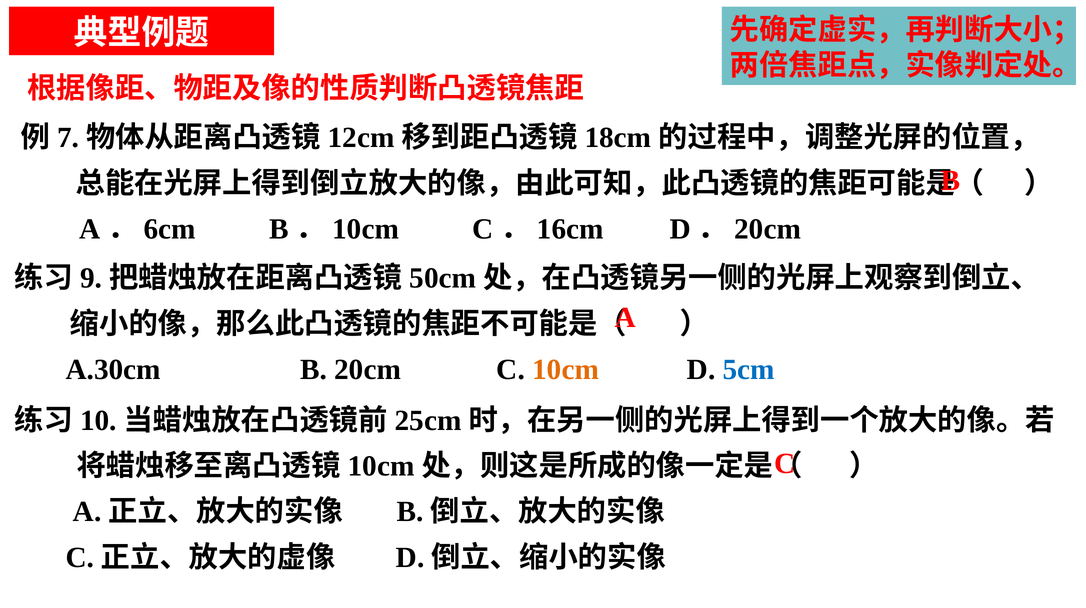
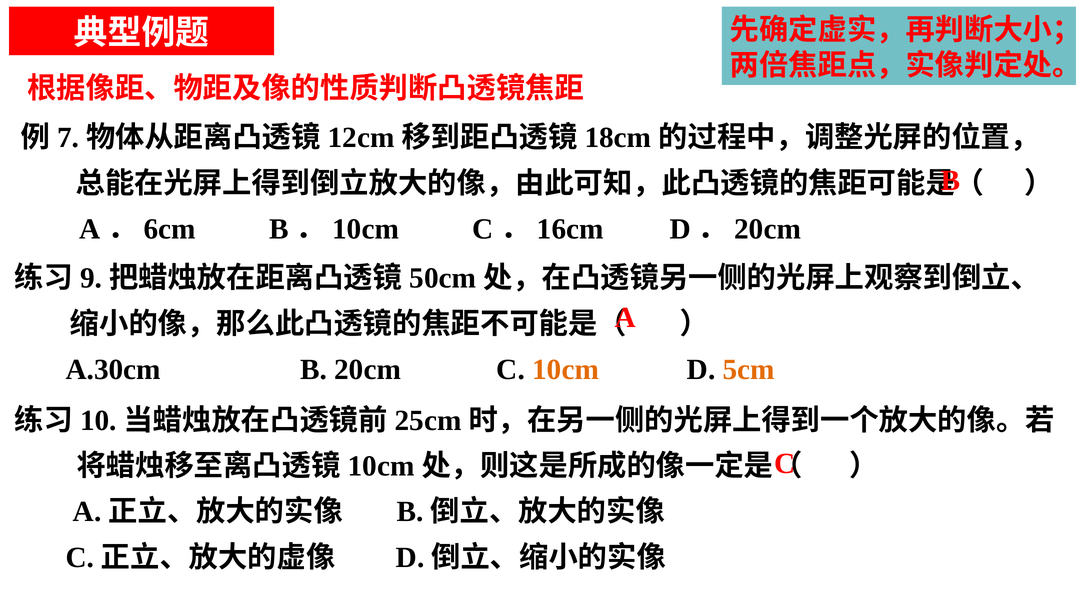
5cm colour: blue -> orange
